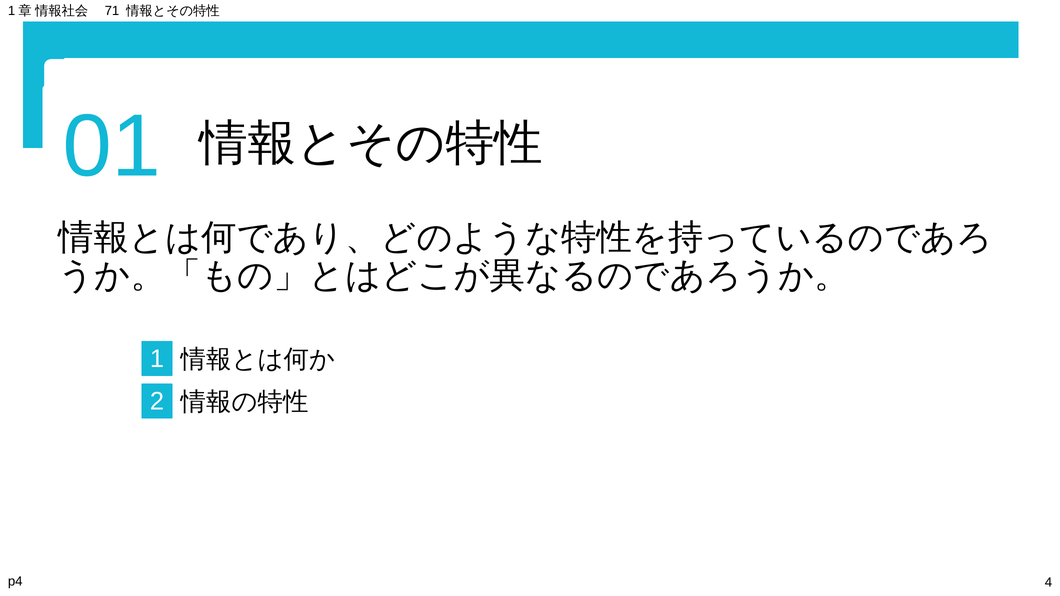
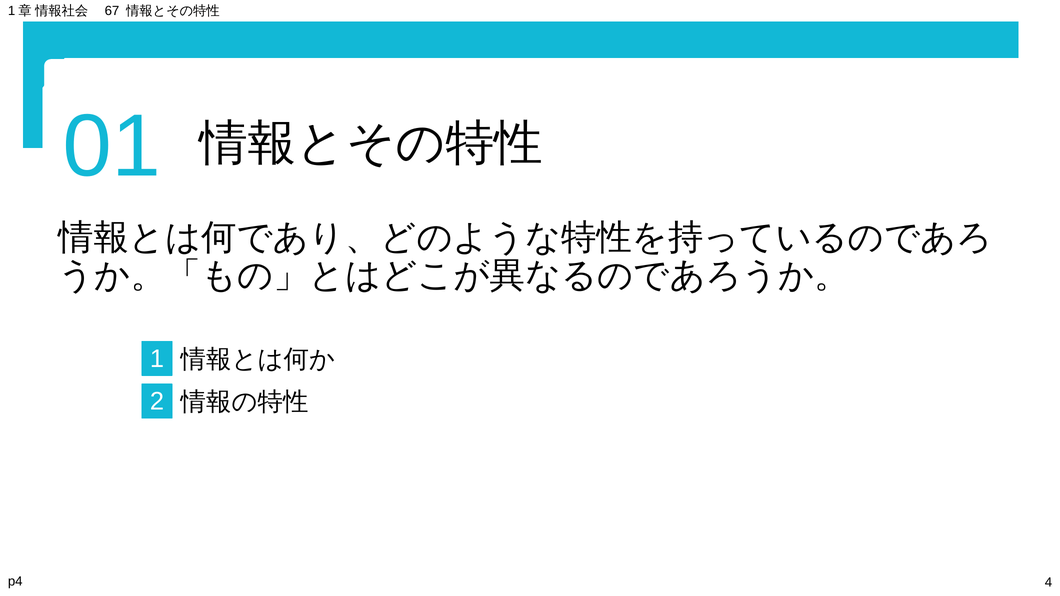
71: 71 -> 67
